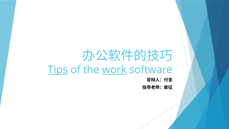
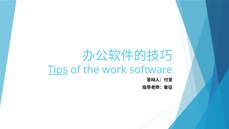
work underline: present -> none
